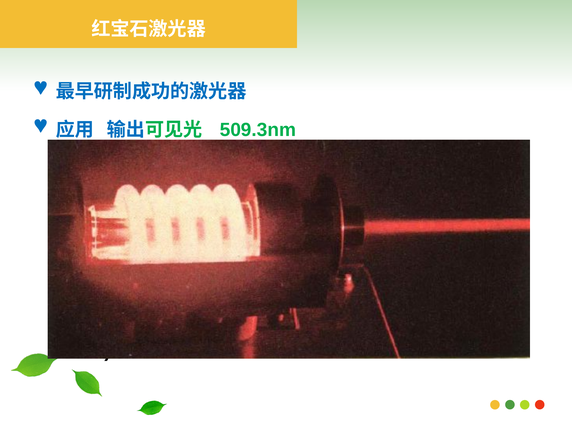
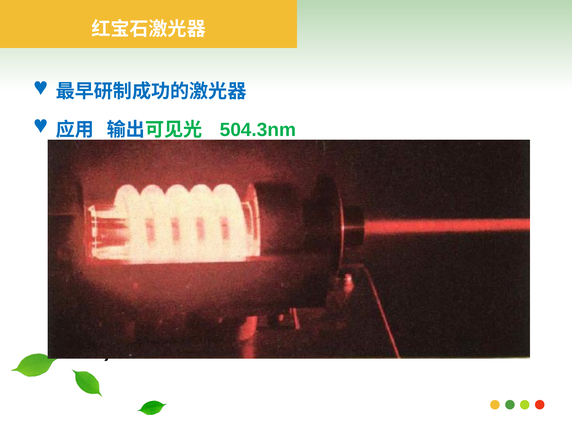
509.3nm: 509.3nm -> 504.3nm
